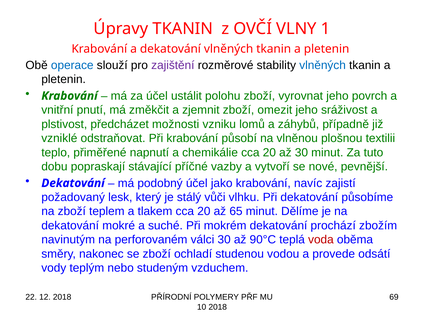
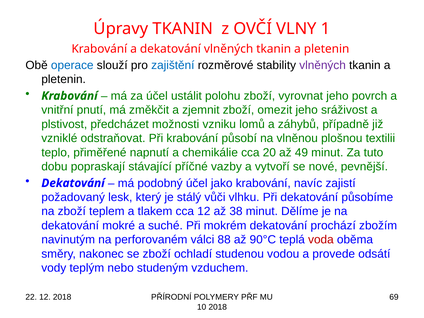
zajištění colour: purple -> blue
vlněných at (323, 65) colour: blue -> purple
až 30: 30 -> 49
tlakem cca 20: 20 -> 12
65: 65 -> 38
válci 30: 30 -> 88
